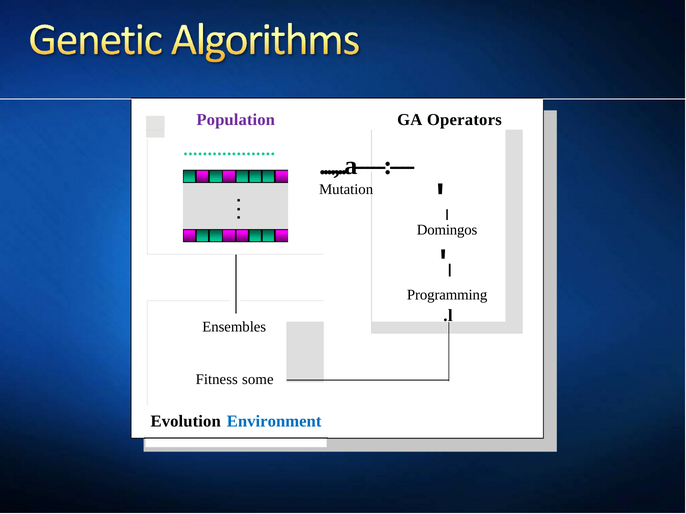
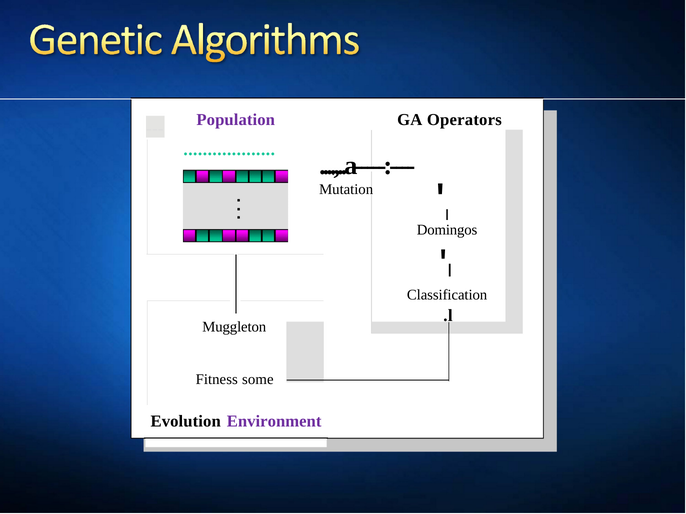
Programming: Programming -> Classification
Ensembles: Ensembles -> Muggleton
Environment colour: blue -> purple
